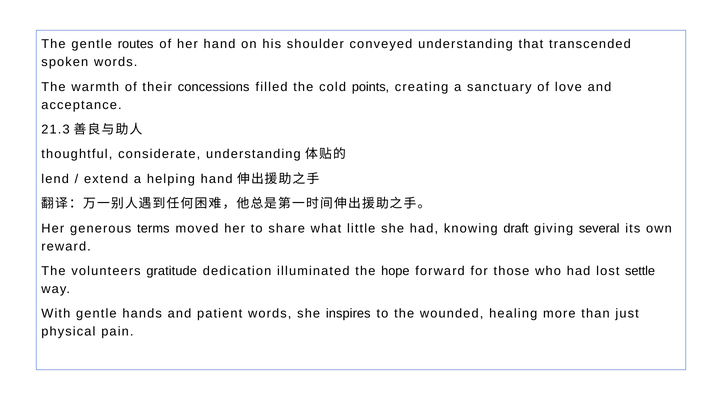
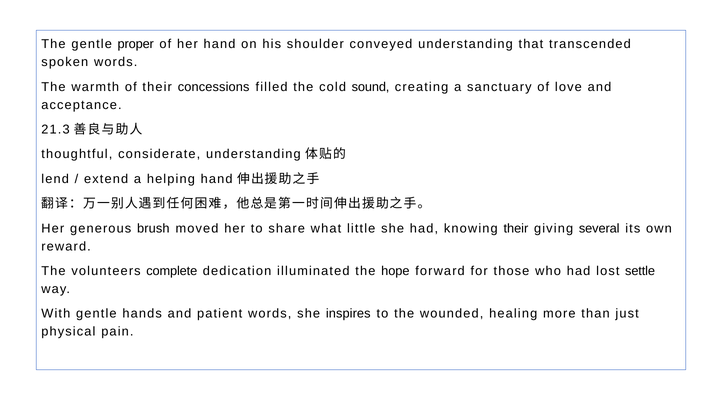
routes: routes -> proper
points: points -> sound
terms: terms -> brush
knowing draft: draft -> their
gratitude: gratitude -> complete
